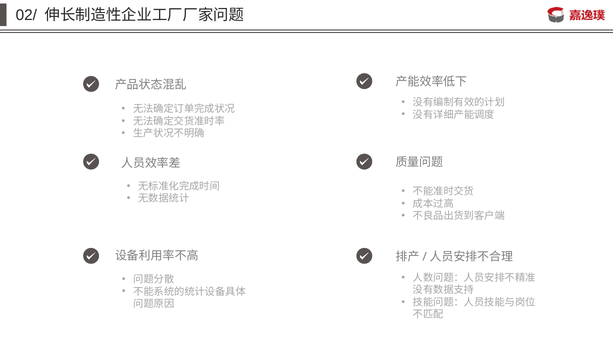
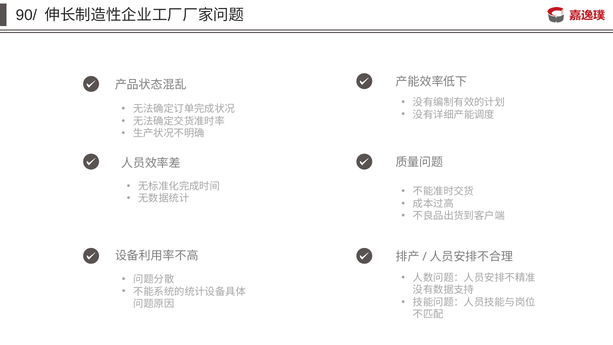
02/: 02/ -> 90/
